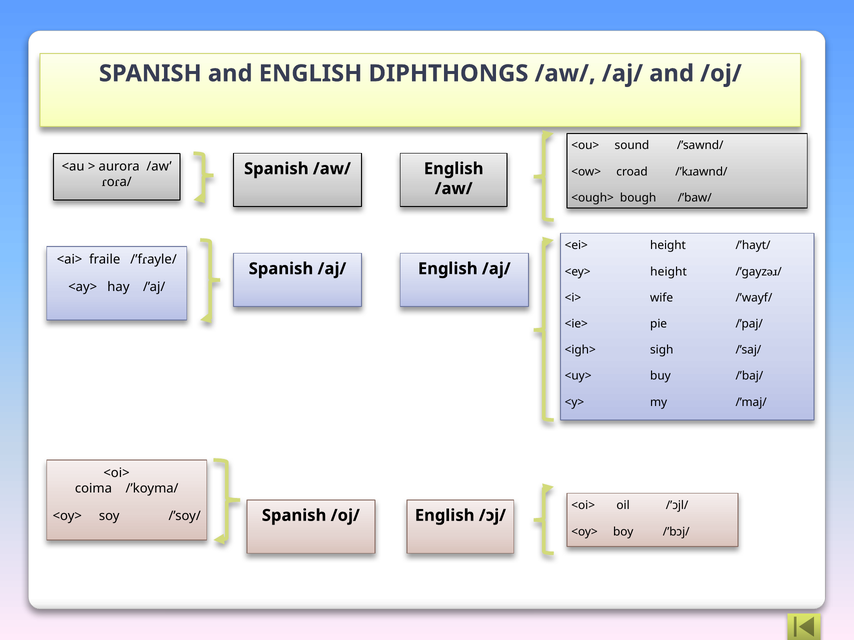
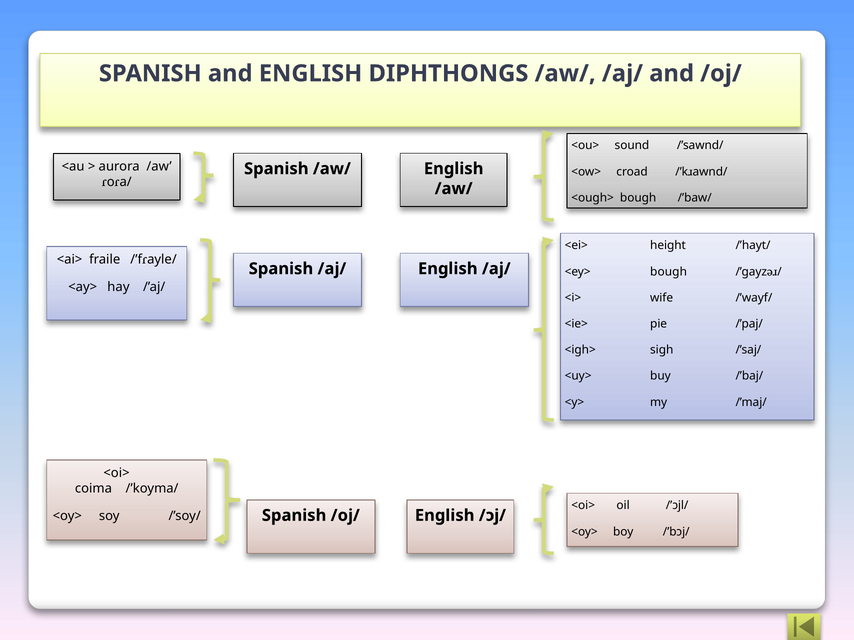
<ey> height: height -> bough
